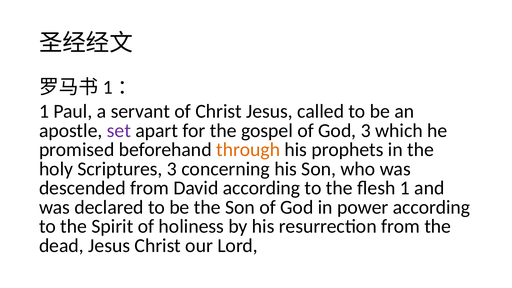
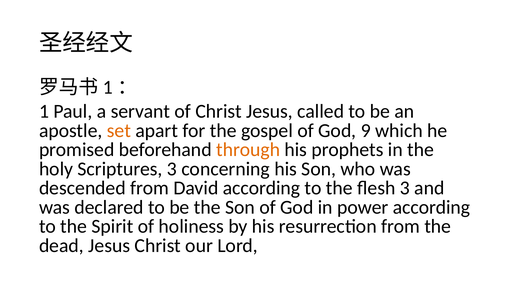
set colour: purple -> orange
God 3: 3 -> 9
flesh 1: 1 -> 3
